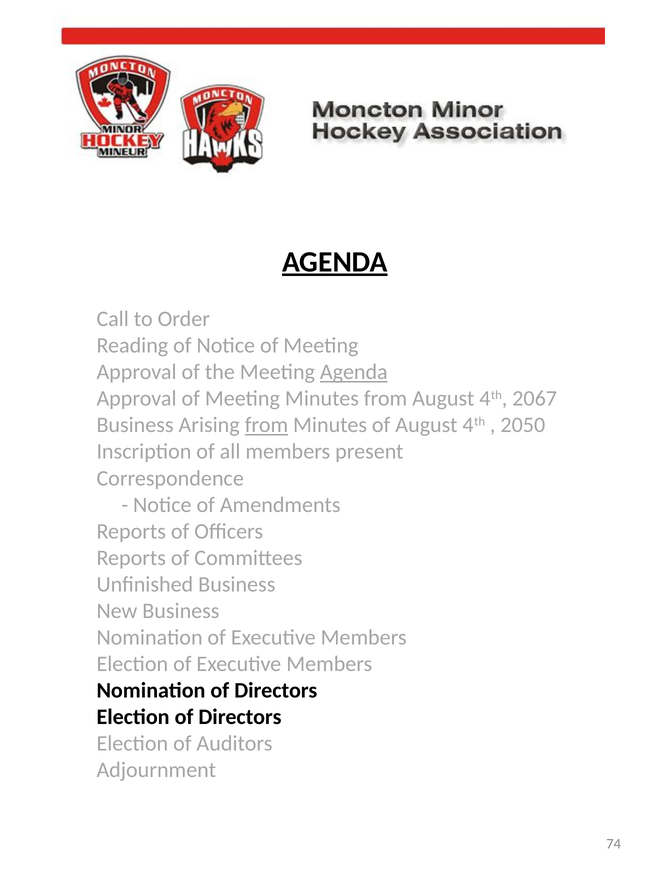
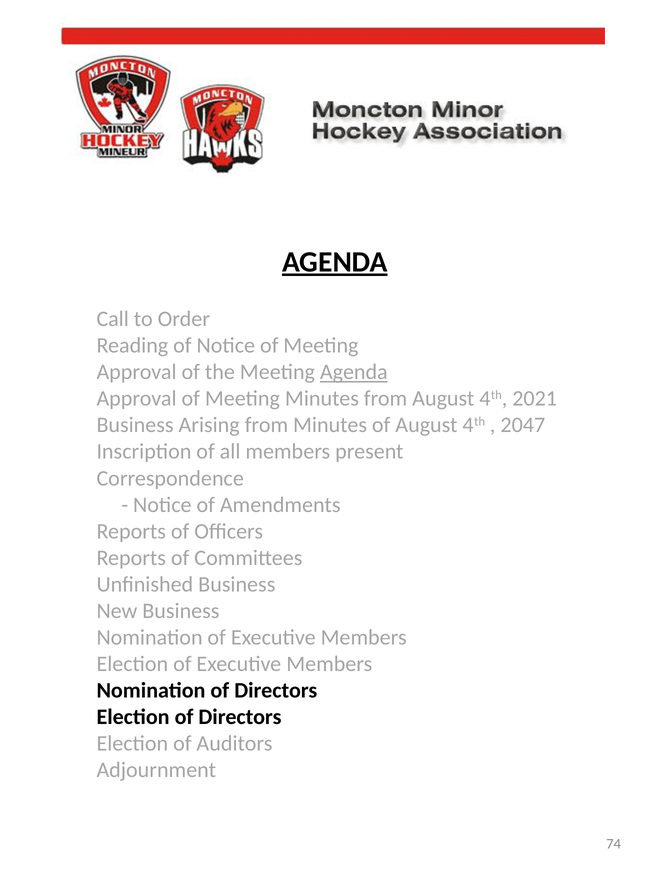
2067: 2067 -> 2021
from at (266, 425) underline: present -> none
2050: 2050 -> 2047
